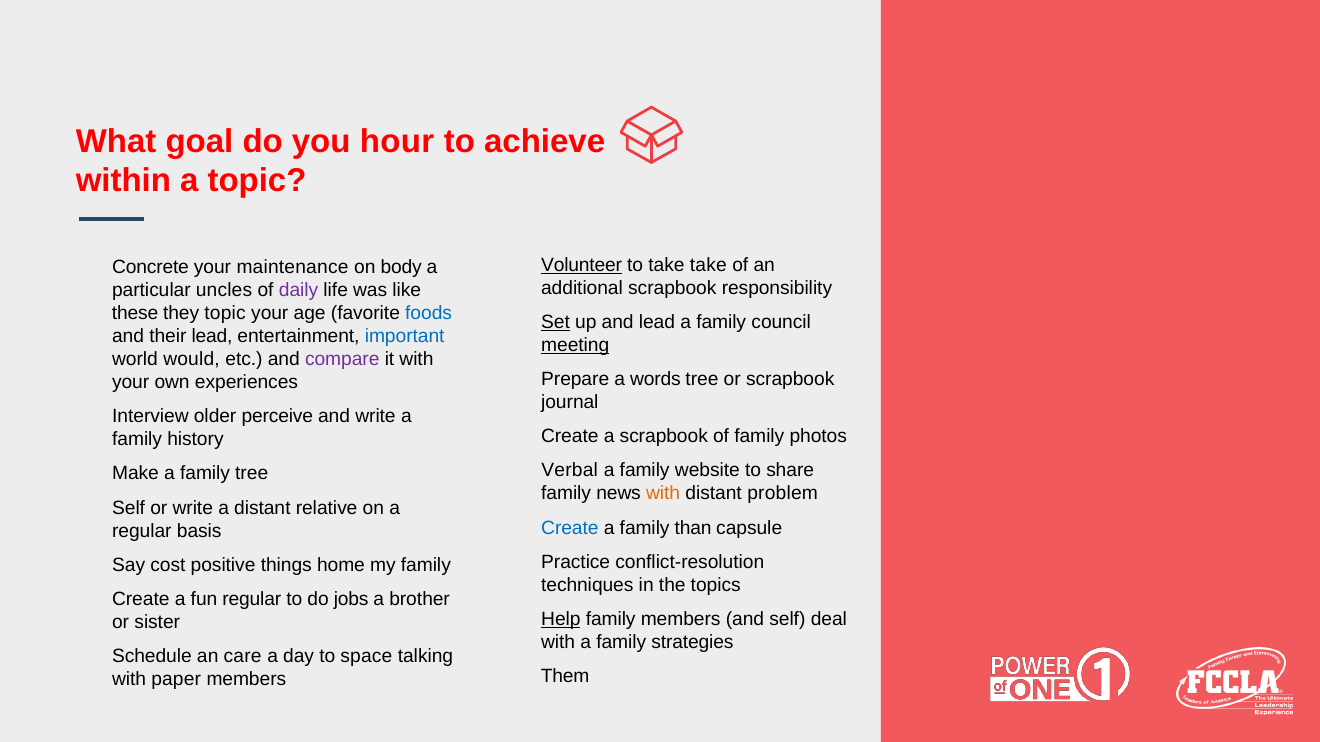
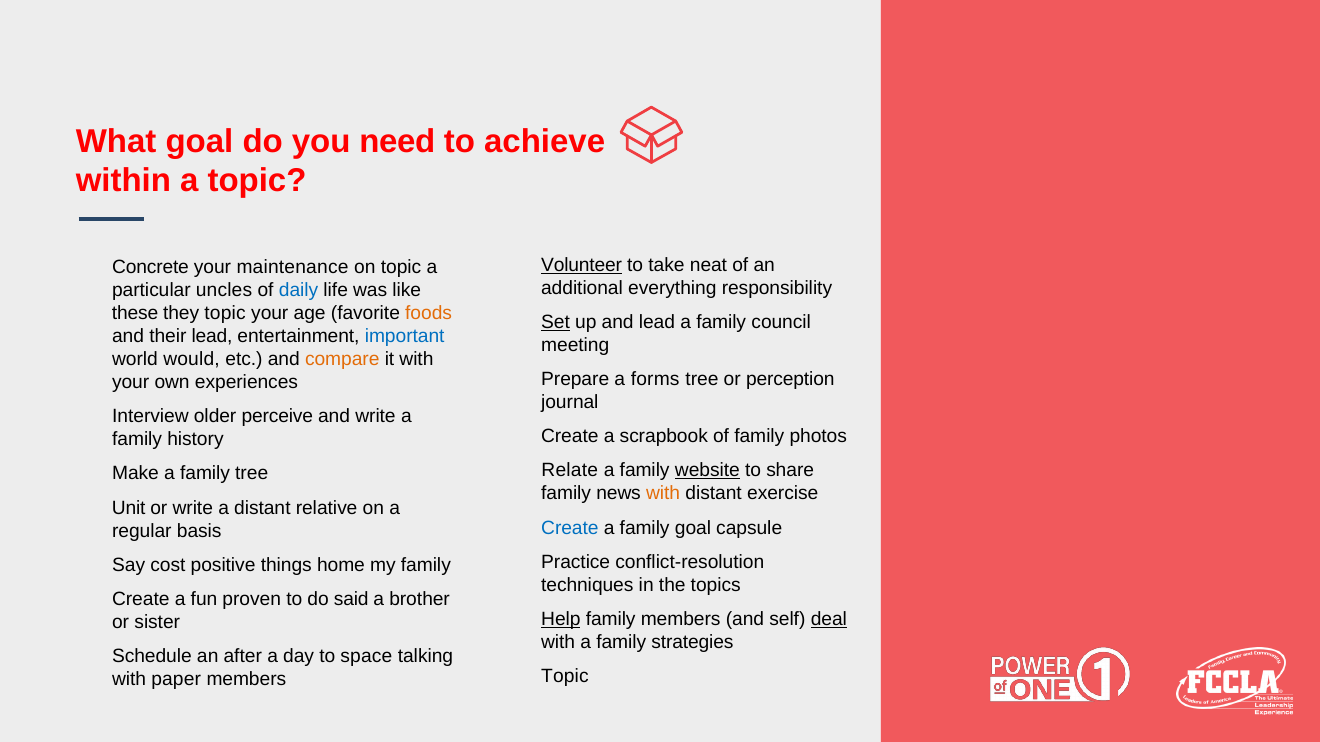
hour: hour -> need
take take: take -> neat
on body: body -> topic
additional scrapbook: scrapbook -> everything
daily colour: purple -> blue
foods colour: blue -> orange
meeting underline: present -> none
compare colour: purple -> orange
words: words -> forms
or scrapbook: scrapbook -> perception
Verbal: Verbal -> Relate
website underline: none -> present
problem: problem -> exercise
Self at (129, 508): Self -> Unit
family than: than -> goal
fun regular: regular -> proven
jobs: jobs -> said
deal underline: none -> present
care: care -> after
Them at (565, 677): Them -> Topic
